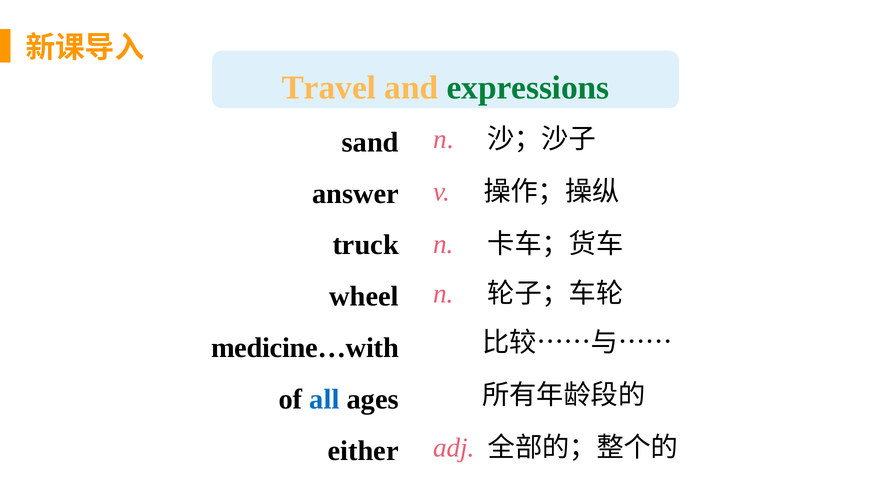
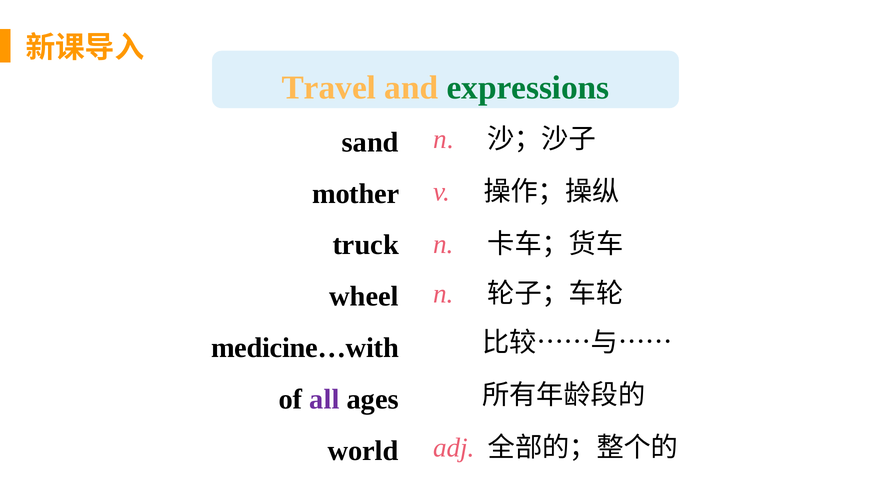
answer: answer -> mother
all colour: blue -> purple
either: either -> world
